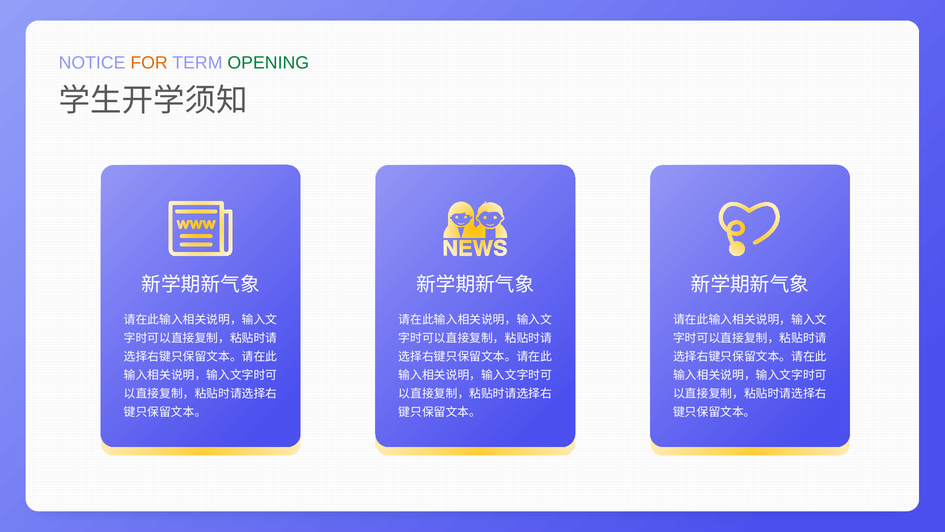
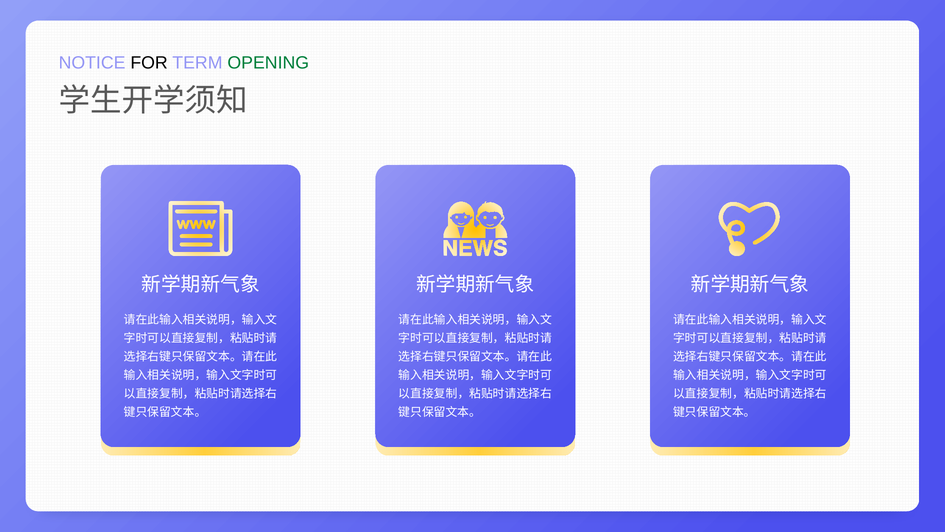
FOR colour: orange -> black
